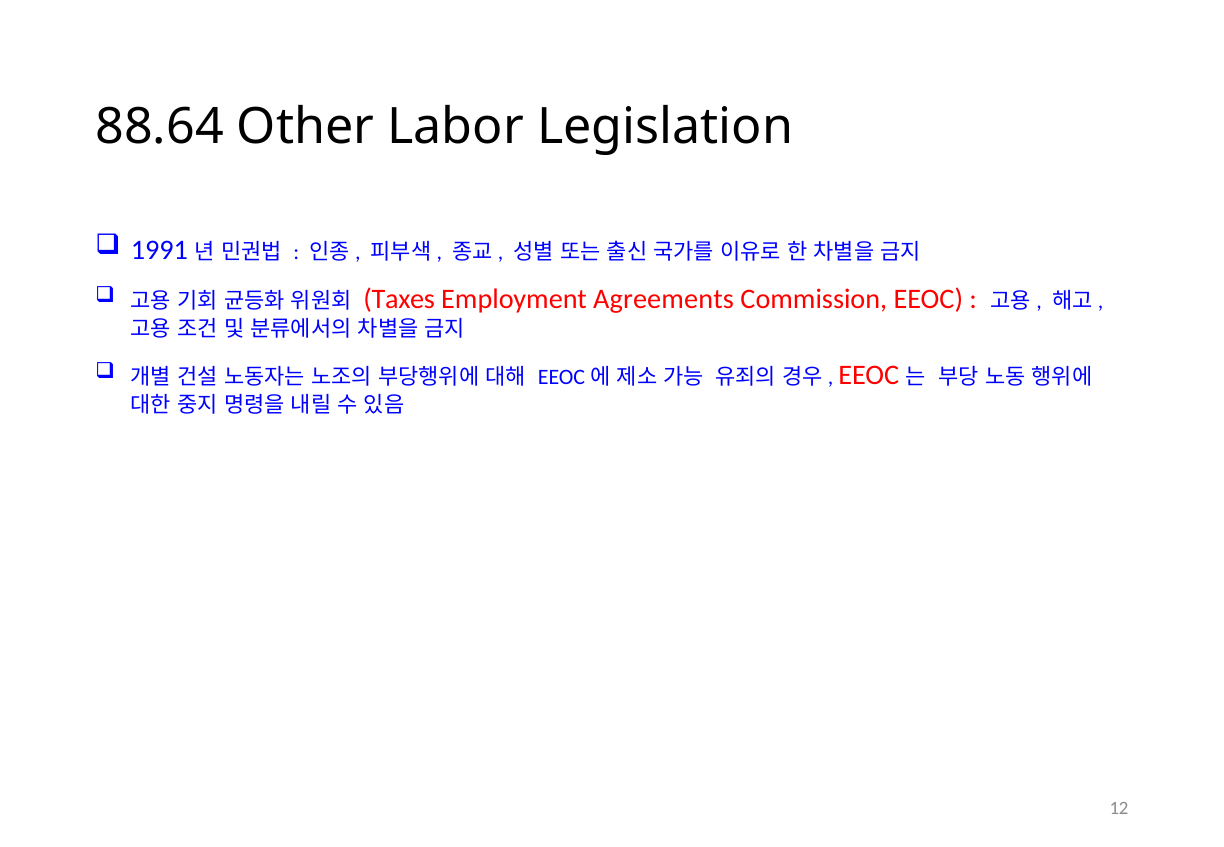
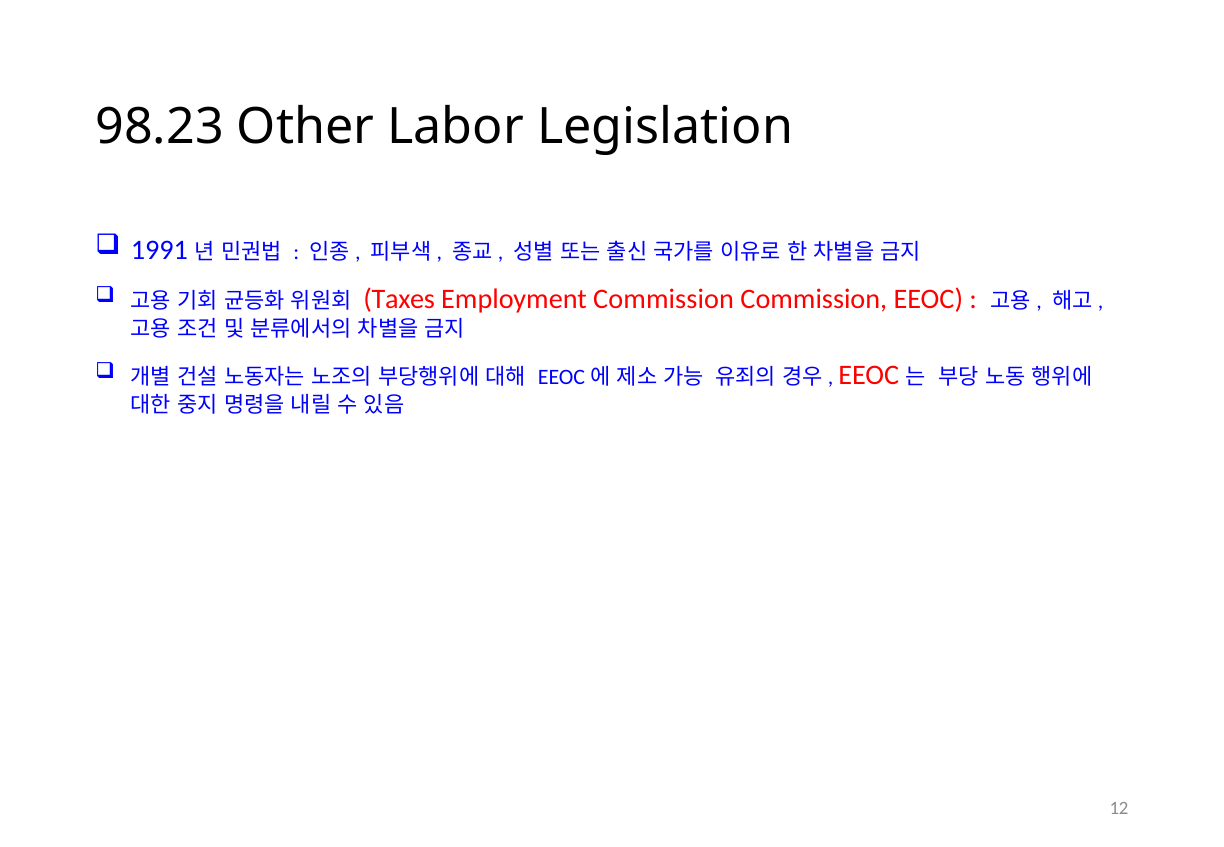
88.64: 88.64 -> 98.23
Employment Agreements: Agreements -> Commission
